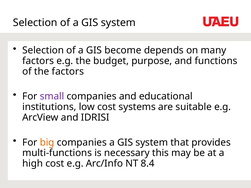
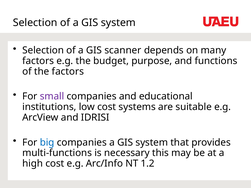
become: become -> scanner
big colour: orange -> blue
8.4: 8.4 -> 1.2
